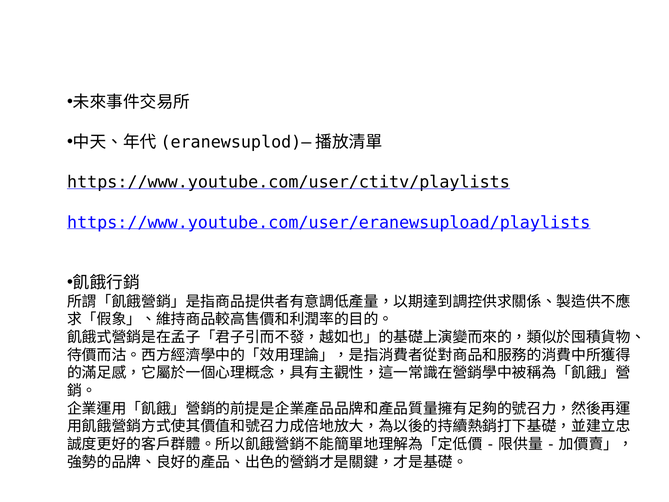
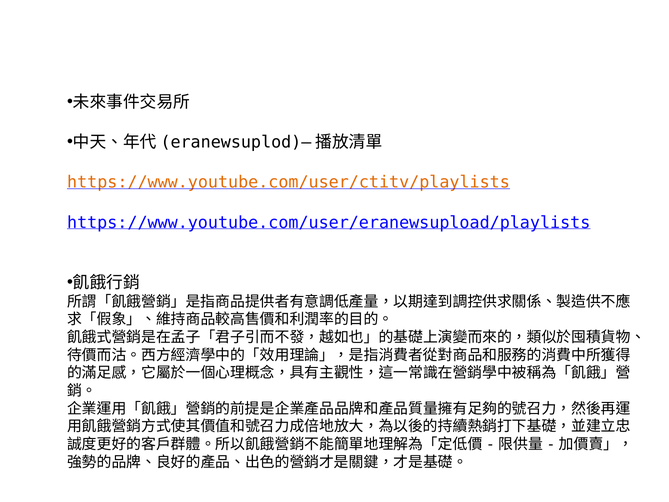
https://www.youtube.com/user/ctitv/playlists colour: black -> orange
